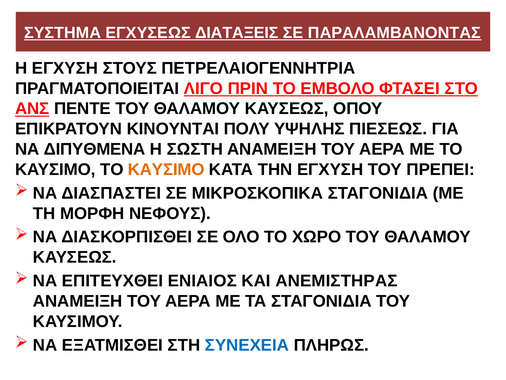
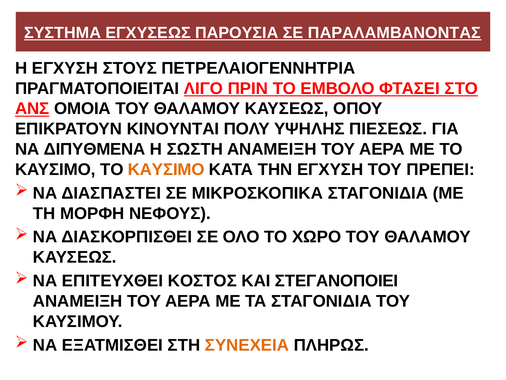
ΔΙΑΤΑΞΕΙΣ: ΔΙΑΤΑΞΕΙΣ -> ΠΑΡΟΥΣΙΑ
ΠΕΝΤΕ: ΠΕΝΤΕ -> ΟΜΟΙΑ
ΕΝΙΑΙΟΣ: ΕΝΙΑΙΟΣ -> ΚΟΣΤΟΣ
ΑΝΕΜΙΣΤΗΡΑΣ: ΑΝΕΜΙΣΤΗΡΑΣ -> ΣΤΕΓΑΝΟΠΟΙΕΙ
ΣΥΝΕΧΕΙΑ colour: blue -> orange
